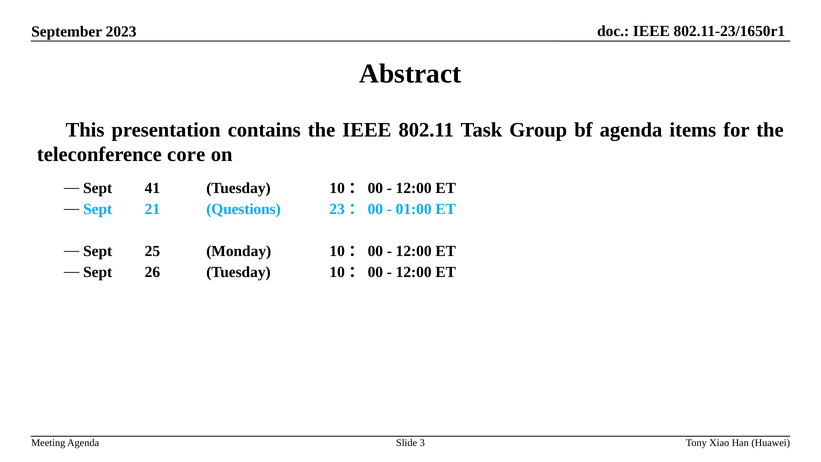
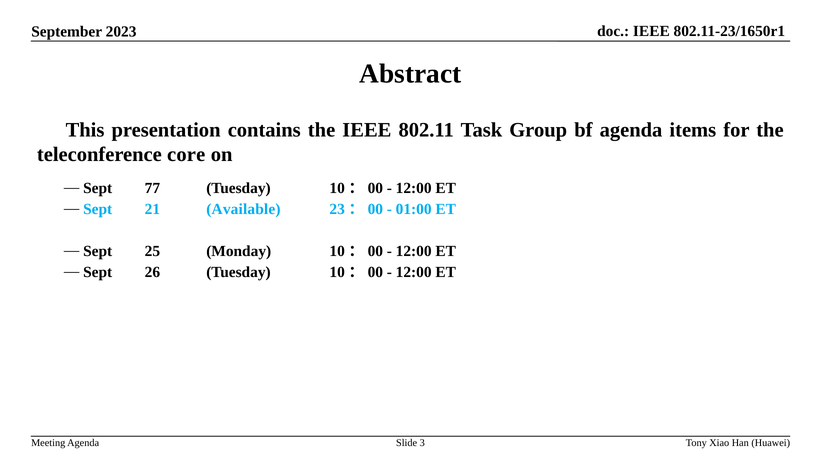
41: 41 -> 77
Questions: Questions -> Available
